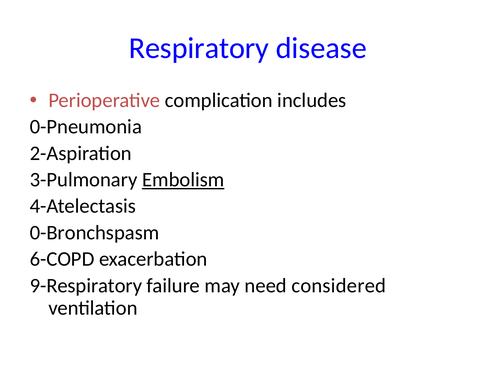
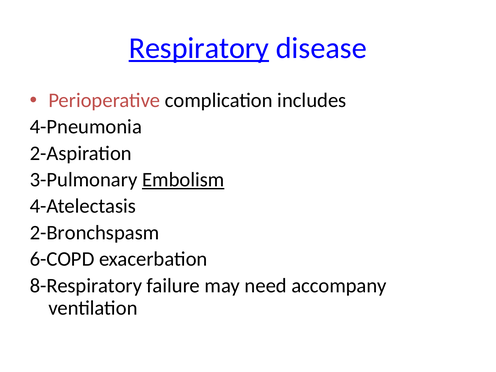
Respiratory underline: none -> present
0-Pneumonia: 0-Pneumonia -> 4-Pneumonia
0-Bronchspasm: 0-Bronchspasm -> 2-Bronchspasm
9-Respiratory: 9-Respiratory -> 8-Respiratory
considered: considered -> accompany
